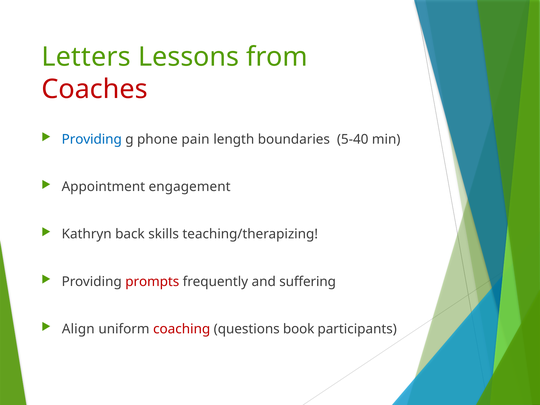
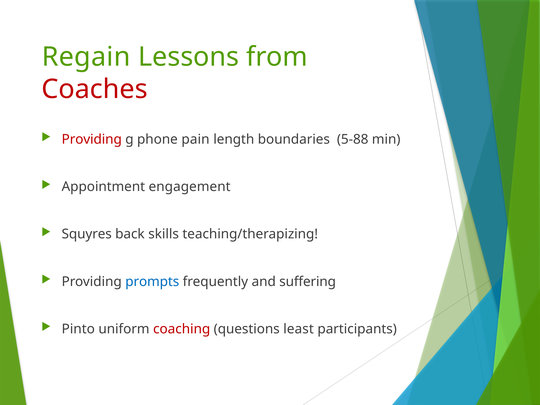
Letters: Letters -> Regain
Providing at (92, 139) colour: blue -> red
5-40: 5-40 -> 5-88
Kathryn: Kathryn -> Squyres
prompts colour: red -> blue
Align: Align -> Pinto
book: book -> least
